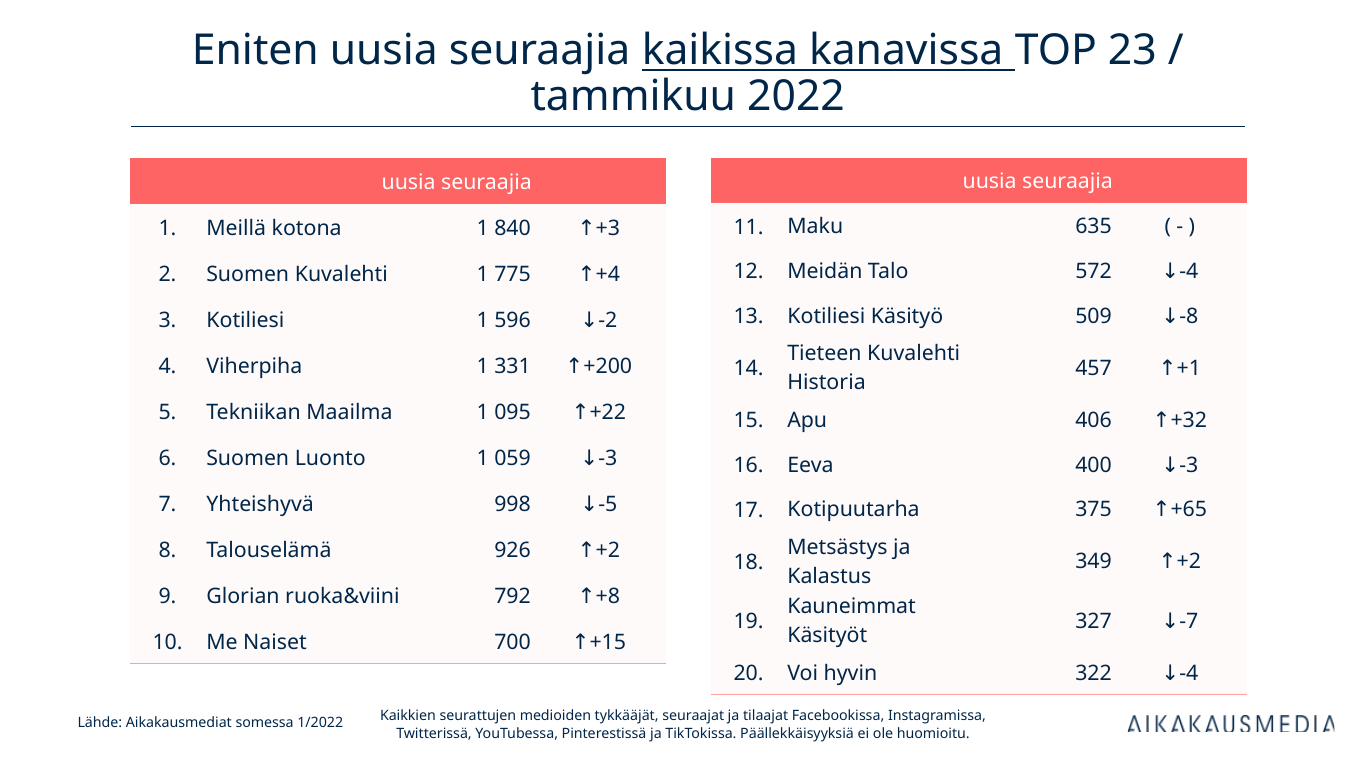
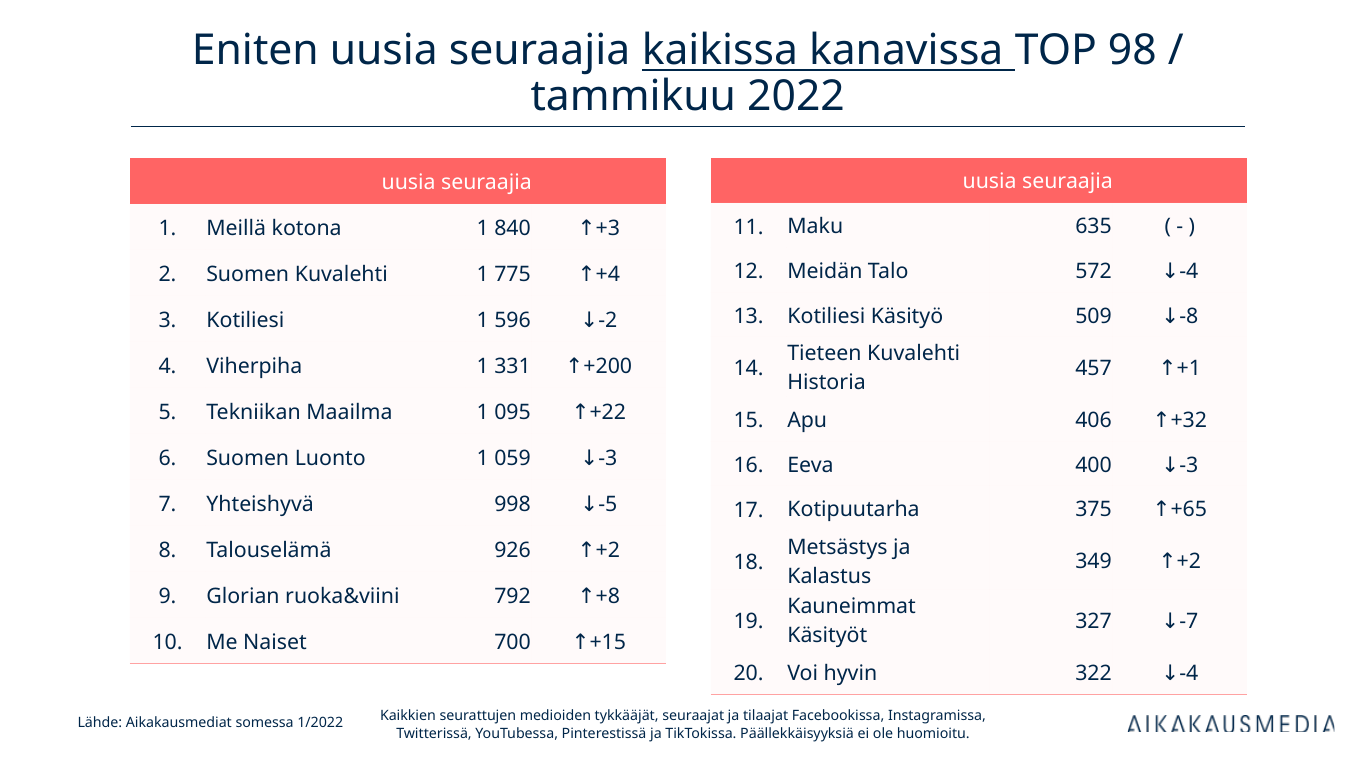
23: 23 -> 98
